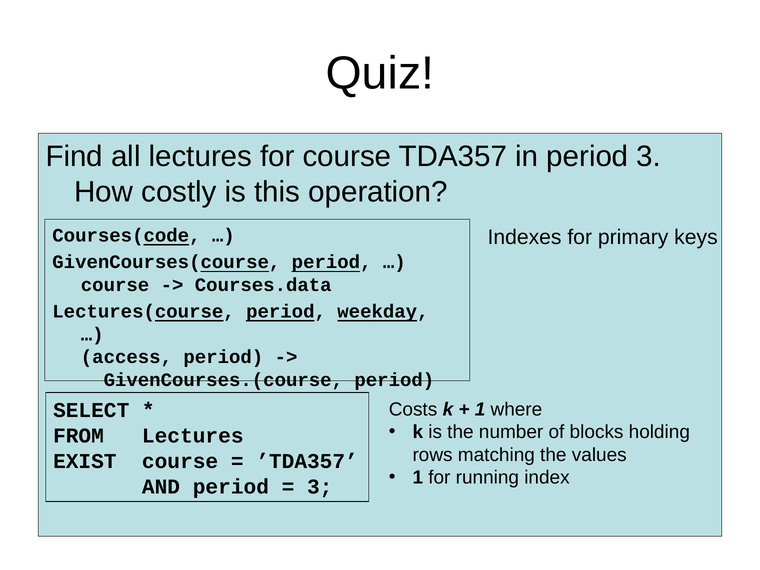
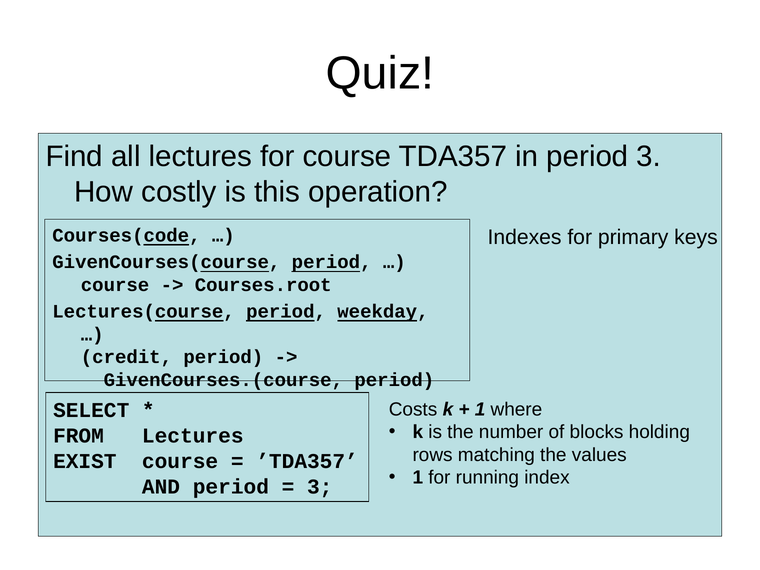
Courses.data: Courses.data -> Courses.root
access: access -> credit
